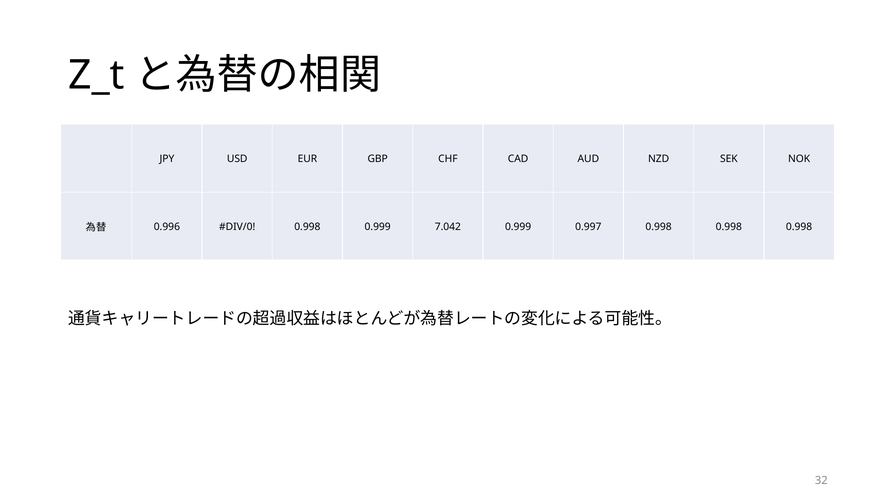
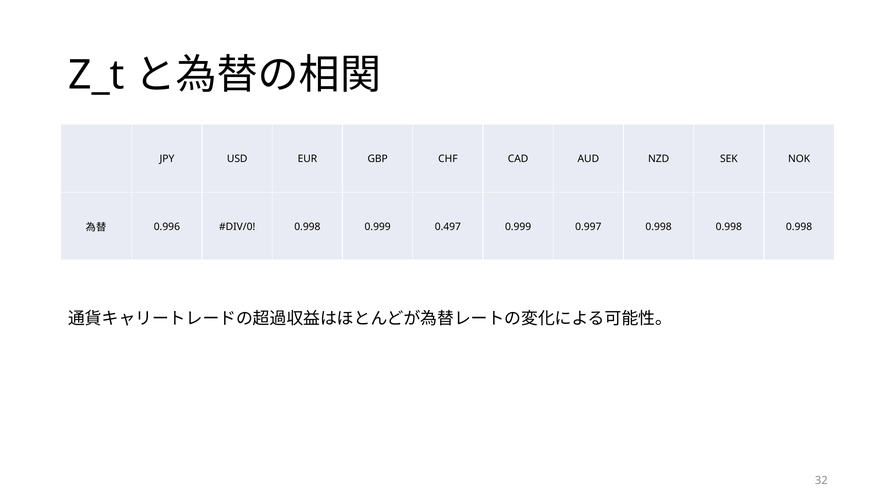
7.042: 7.042 -> 0.497
